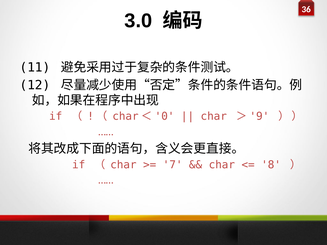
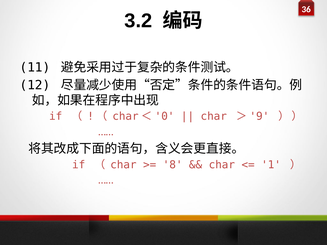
3.0: 3.0 -> 3.2
7: 7 -> 8
8: 8 -> 1
